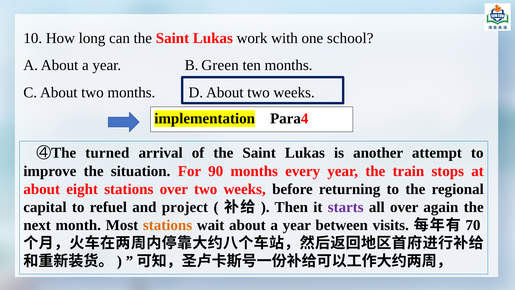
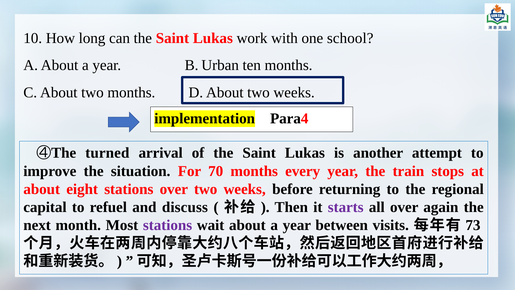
Green: Green -> Urban
90: 90 -> 70
project: project -> discuss
stations at (168, 225) colour: orange -> purple
70: 70 -> 73
